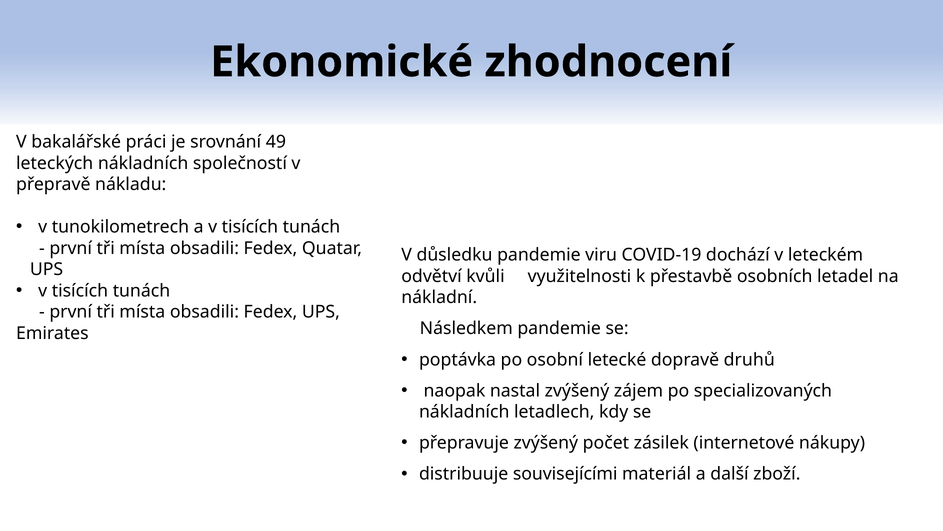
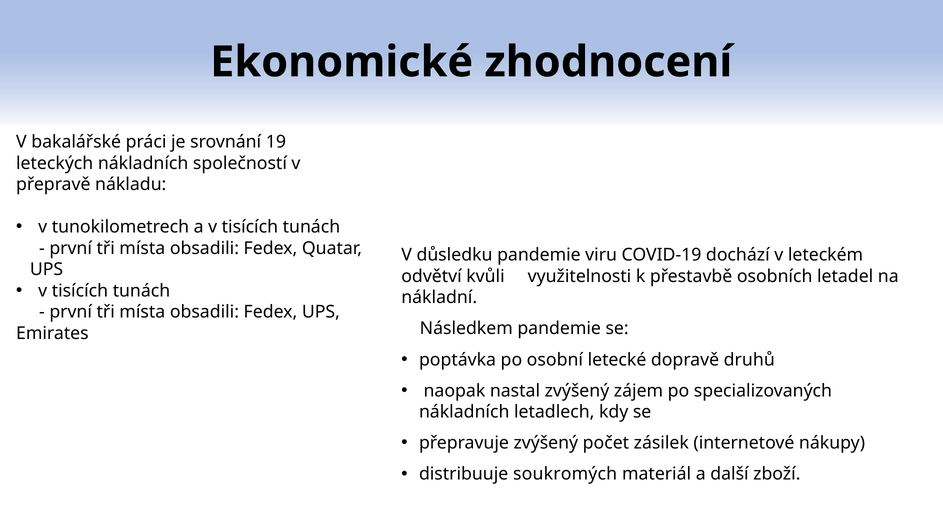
49: 49 -> 19
souvisejícími: souvisejícími -> soukromých
